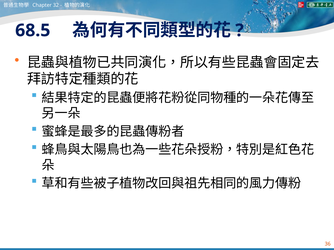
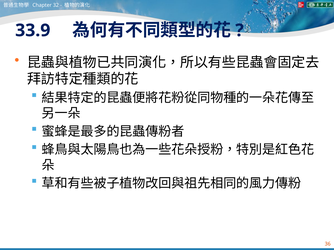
68.5: 68.5 -> 33.9
